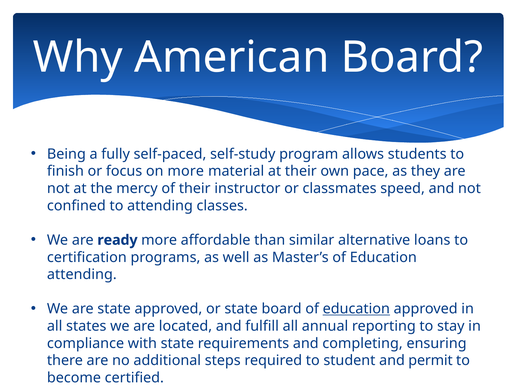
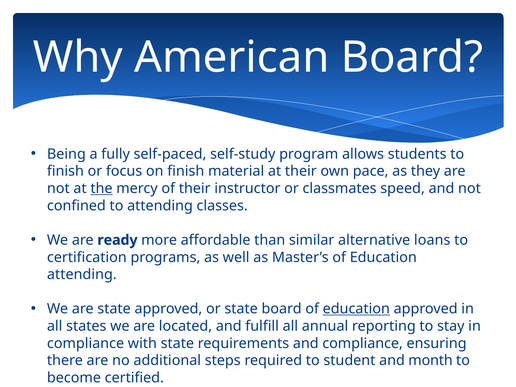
on more: more -> finish
the underline: none -> present
and completing: completing -> compliance
permit: permit -> month
